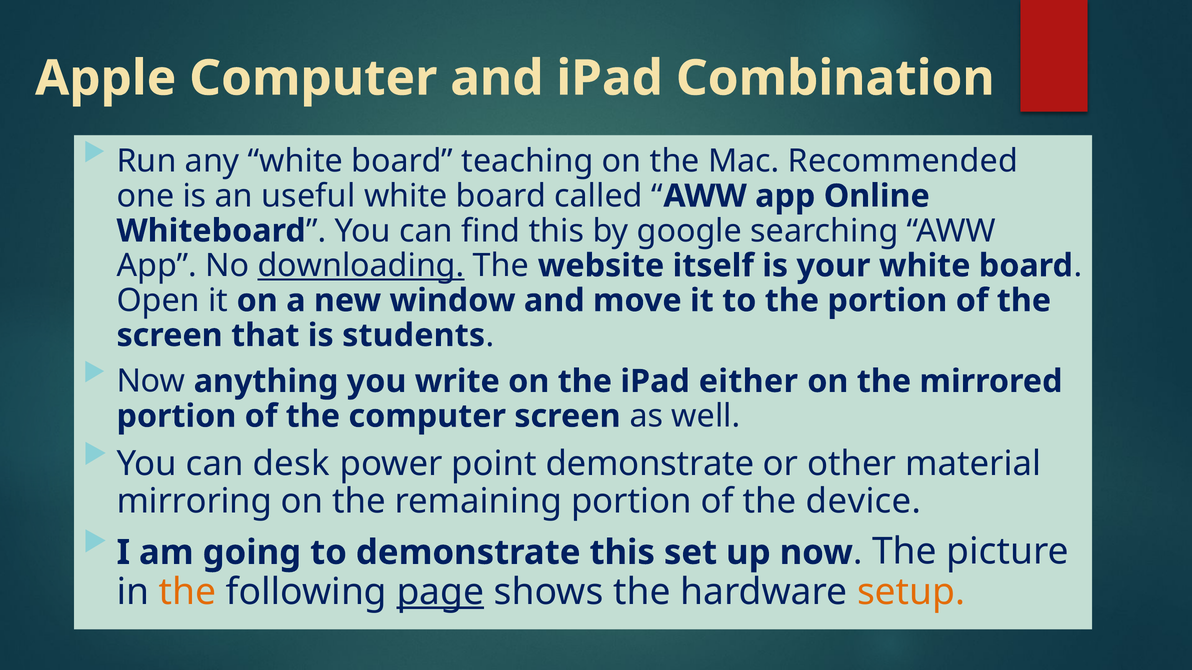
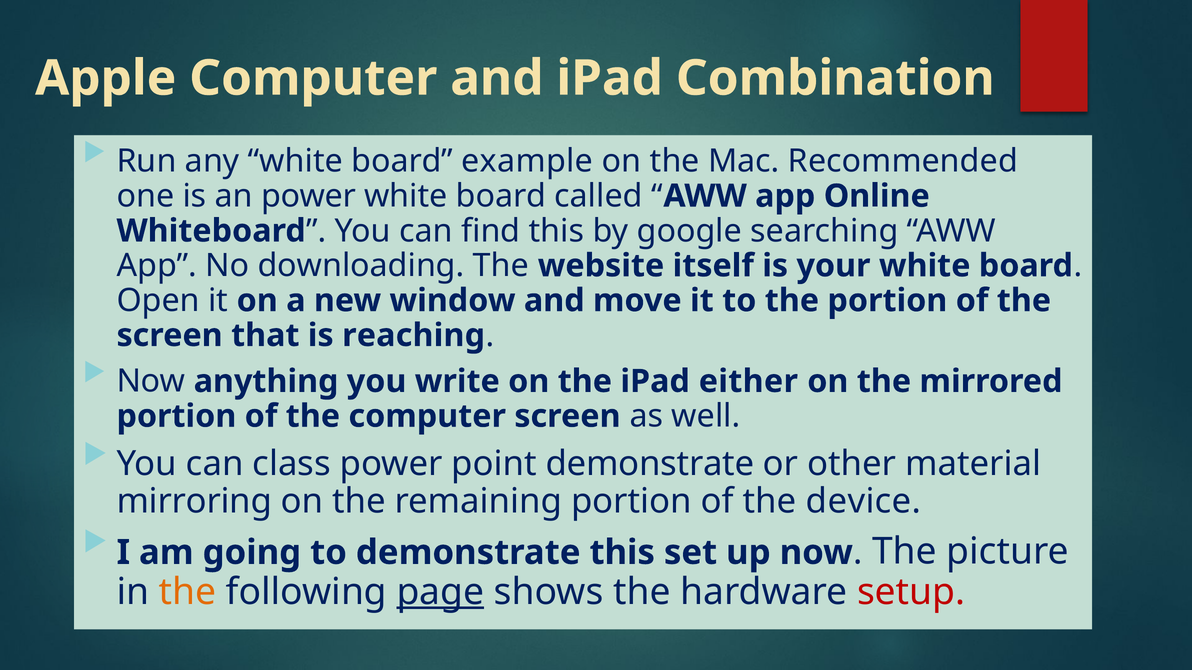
teaching: teaching -> example
an useful: useful -> power
downloading underline: present -> none
students: students -> reaching
desk: desk -> class
setup colour: orange -> red
